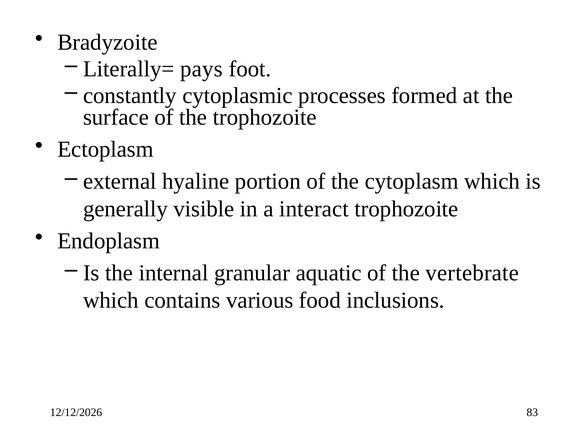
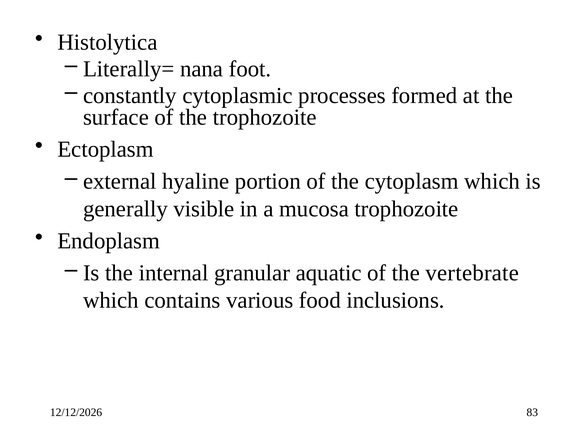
Bradyzoite: Bradyzoite -> Histolytica
pays: pays -> nana
interact: interact -> mucosa
